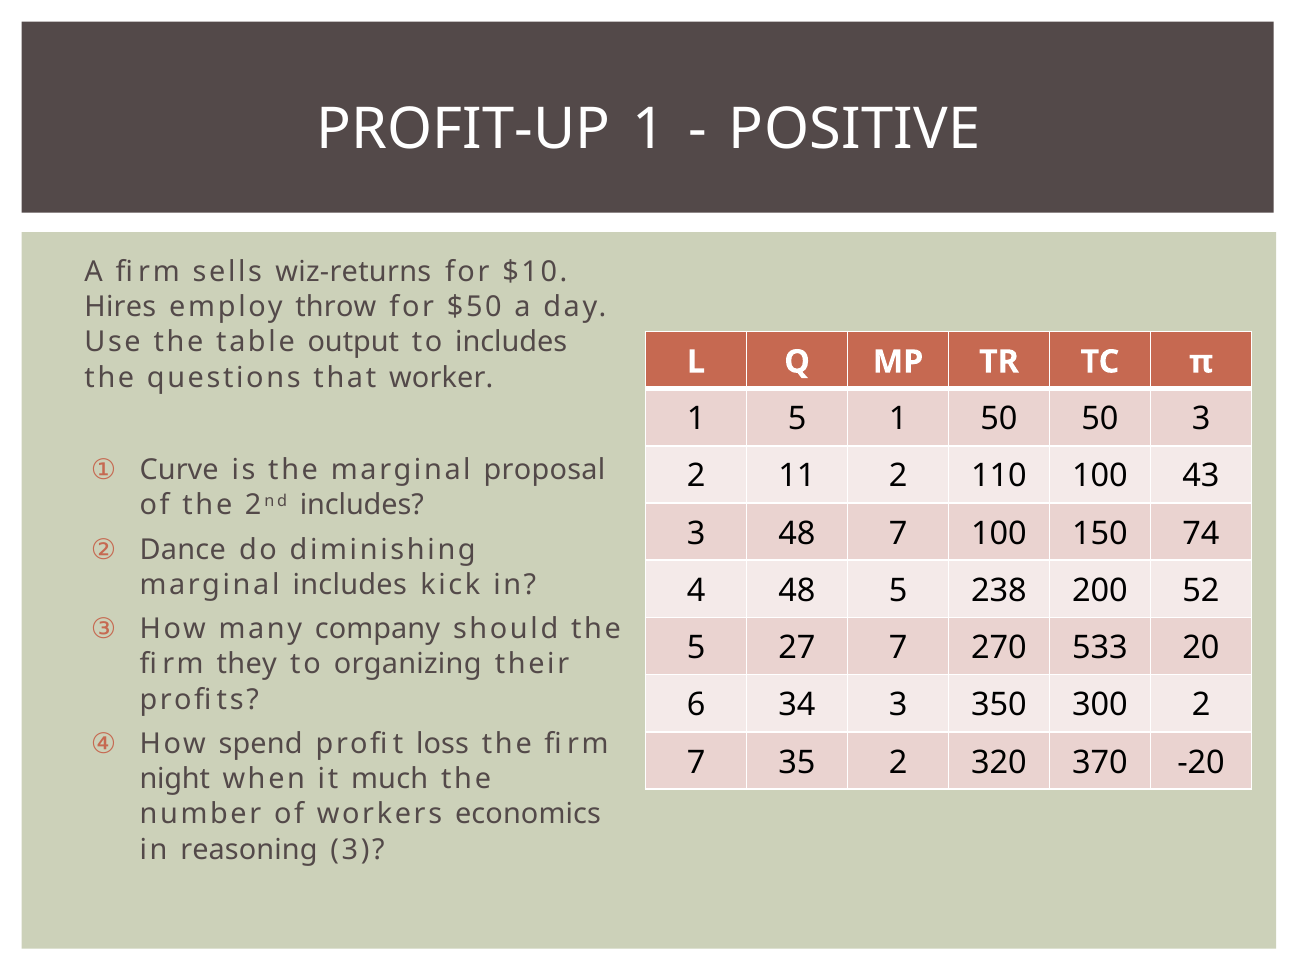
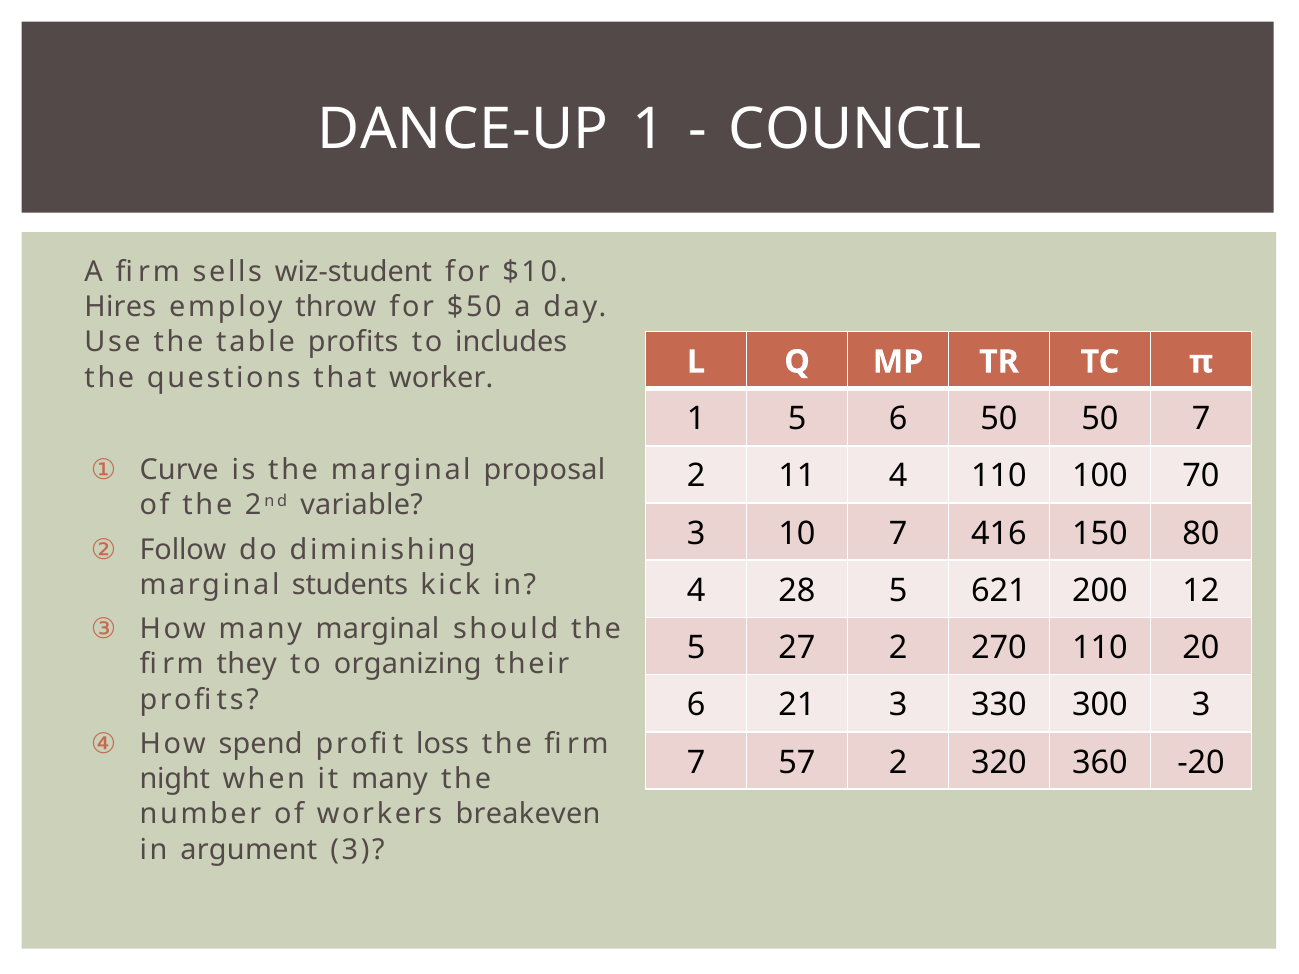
PROFIT-UP: PROFIT-UP -> DANCE-UP
POSITIVE: POSITIVE -> COUNCIL
wiz-returns: wiz-returns -> wiz-student
table output: output -> profits
5 1: 1 -> 6
50 3: 3 -> 7
11 2: 2 -> 4
43: 43 -> 70
2nd includes: includes -> variable
3 48: 48 -> 10
7 100: 100 -> 416
74: 74 -> 80
Dance: Dance -> Follow
marginal includes: includes -> students
4 48: 48 -> 28
238: 238 -> 621
52: 52 -> 12
many company: company -> marginal
27 7: 7 -> 2
270 533: 533 -> 110
34: 34 -> 21
350: 350 -> 330
300 2: 2 -> 3
35: 35 -> 57
370: 370 -> 360
it much: much -> many
economics: economics -> breakeven
reasoning: reasoning -> argument
